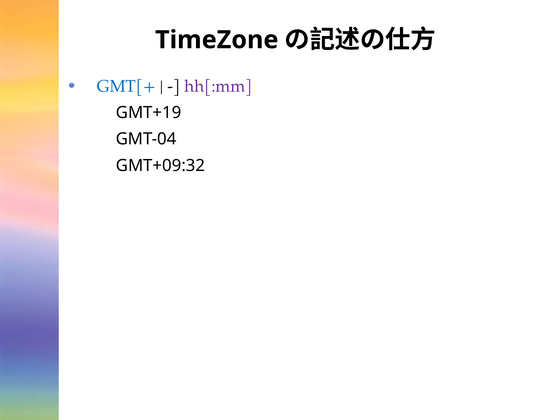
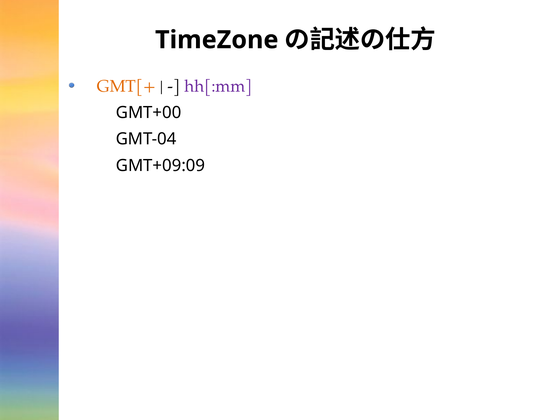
GMT[+ colour: blue -> orange
GMT+19: GMT+19 -> GMT+00
GMT+09:32: GMT+09:32 -> GMT+09:09
